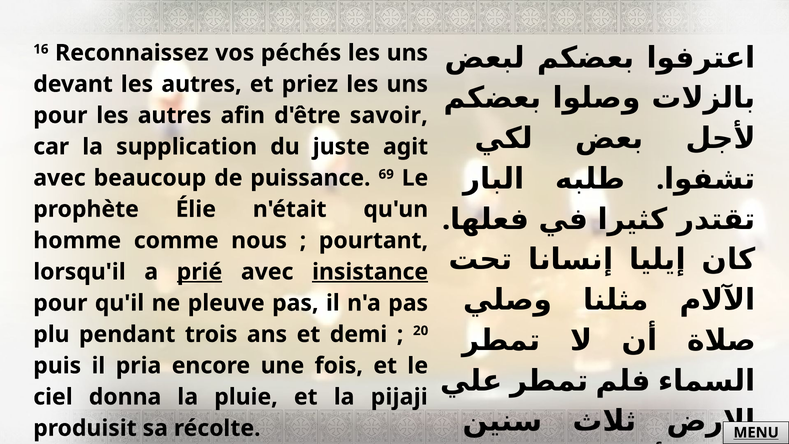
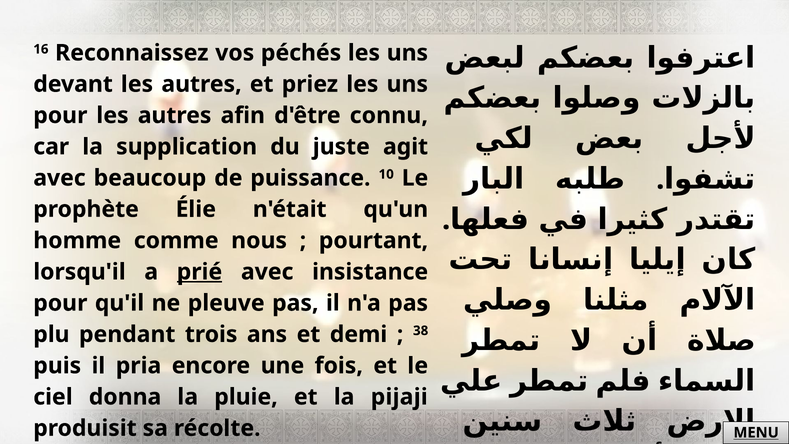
savoir: savoir -> connu
69: 69 -> 10
insistance underline: present -> none
20: 20 -> 38
